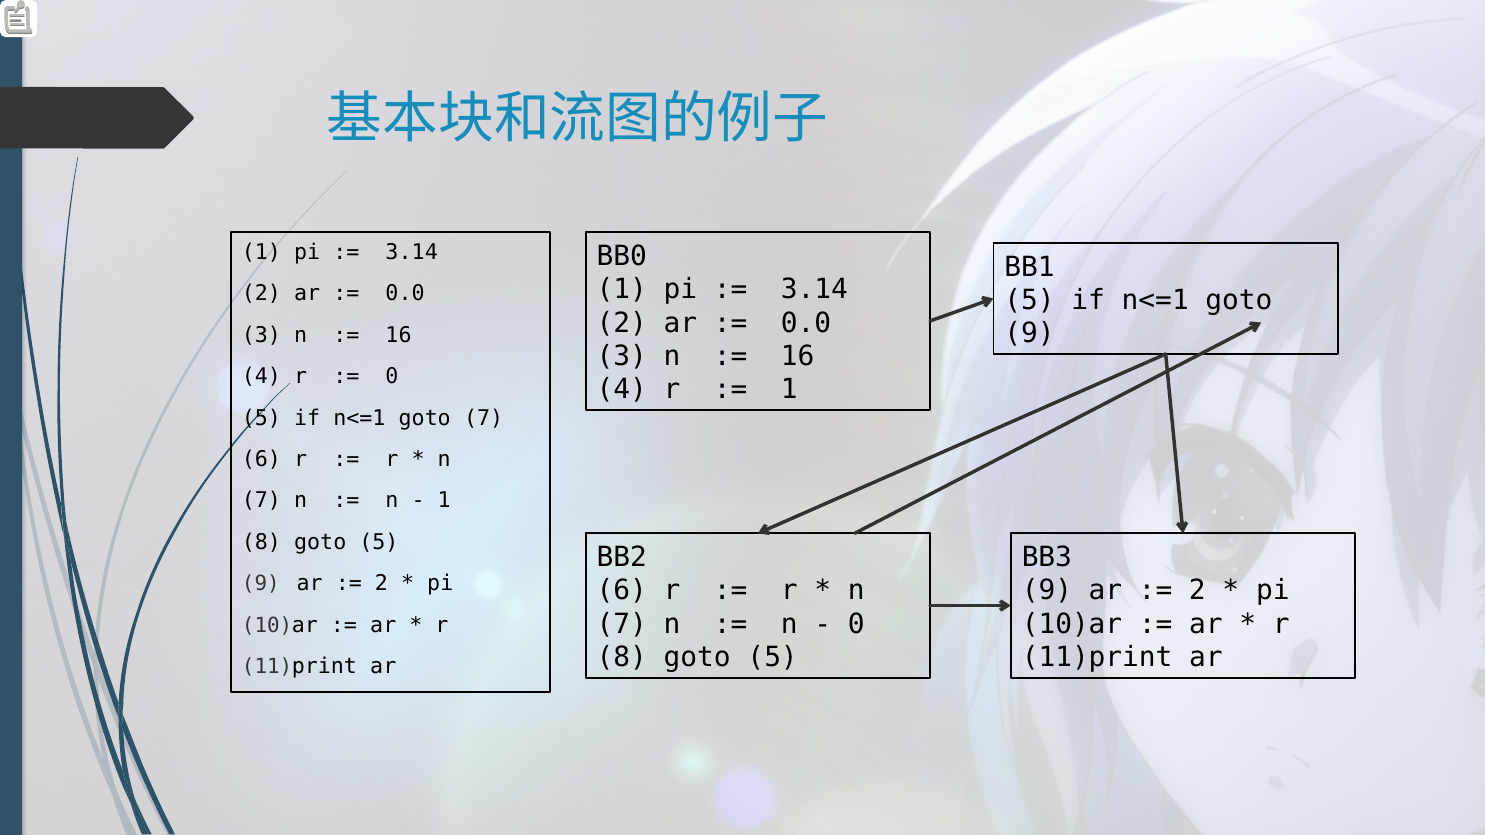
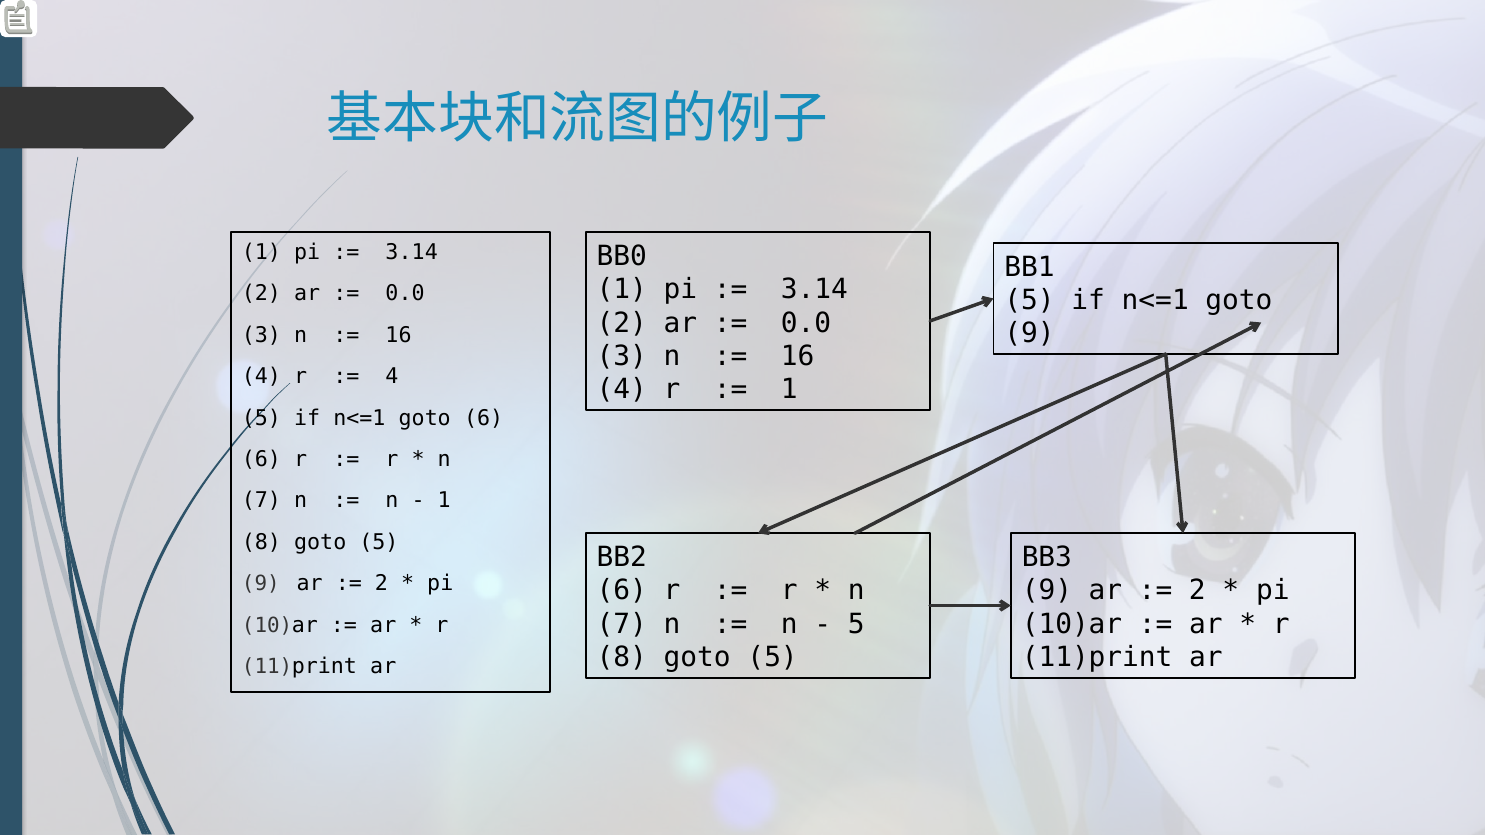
0 at (392, 377): 0 -> 4
goto 7: 7 -> 6
0 at (856, 624): 0 -> 5
